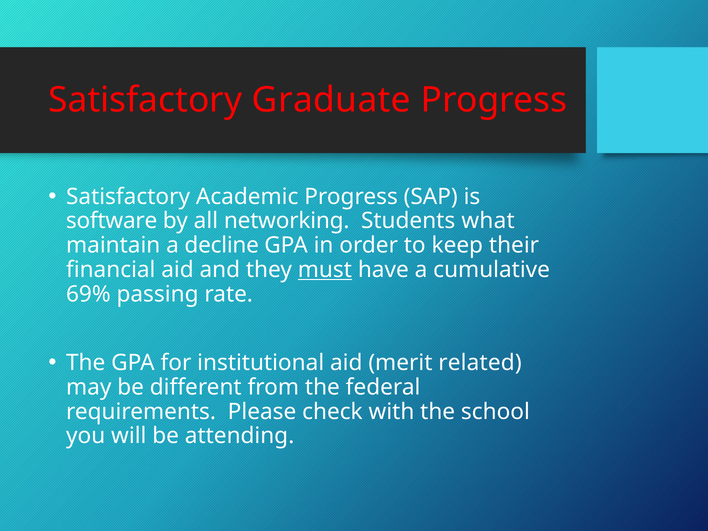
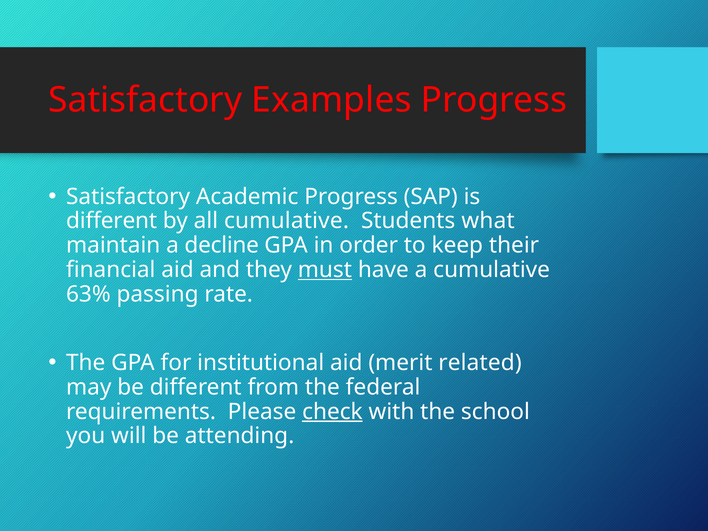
Graduate: Graduate -> Examples
software at (112, 221): software -> different
all networking: networking -> cumulative
69%: 69% -> 63%
check underline: none -> present
